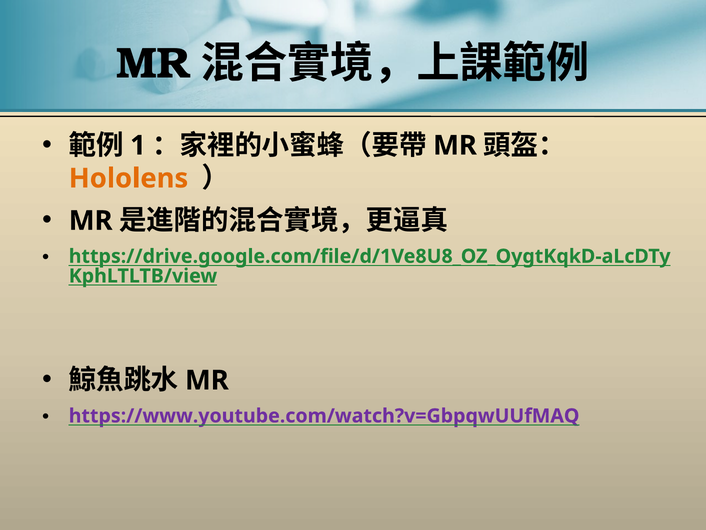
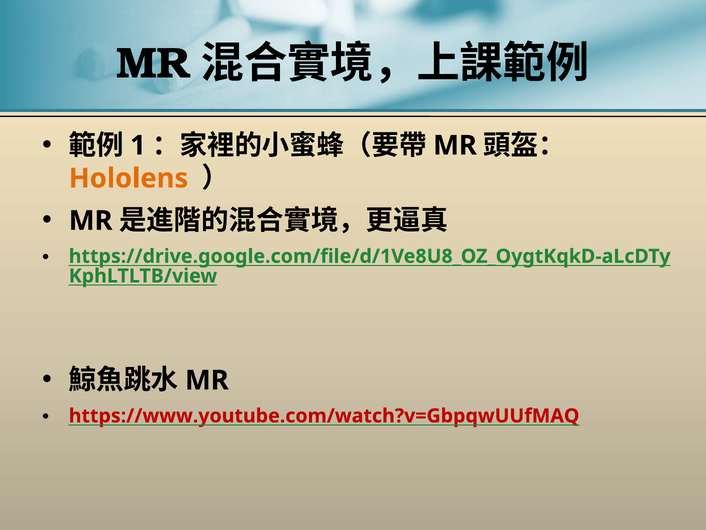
https://www.youtube.com/watch?v=GbpqwUUfMAQ colour: purple -> red
